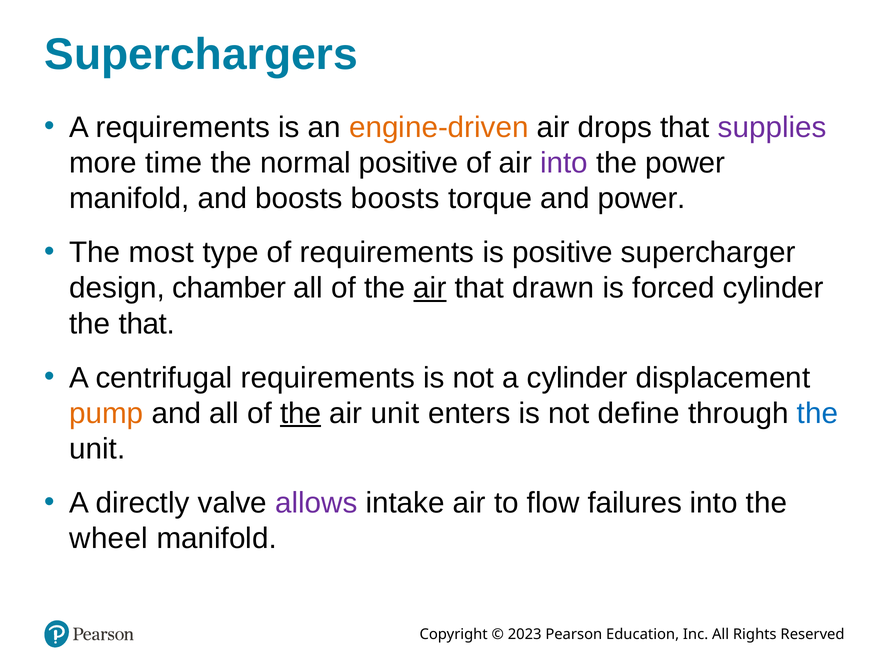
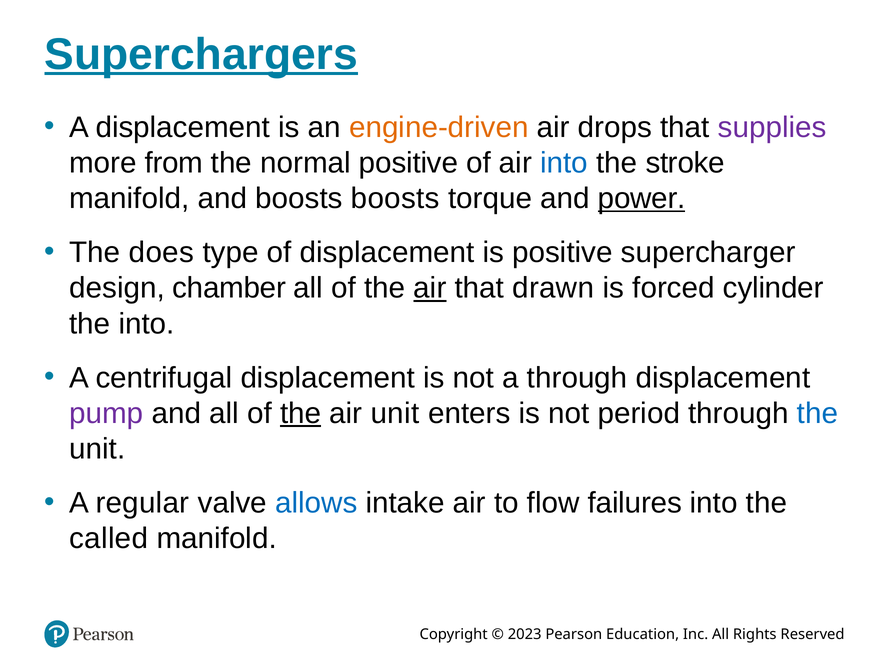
Superchargers underline: none -> present
A requirements: requirements -> displacement
time: time -> from
into at (564, 163) colour: purple -> blue
the power: power -> stroke
power at (642, 198) underline: none -> present
most: most -> does
of requirements: requirements -> displacement
the that: that -> into
centrifugal requirements: requirements -> displacement
a cylinder: cylinder -> through
pump colour: orange -> purple
define: define -> period
directly: directly -> regular
allows colour: purple -> blue
wheel: wheel -> called
